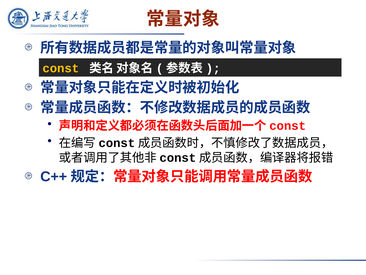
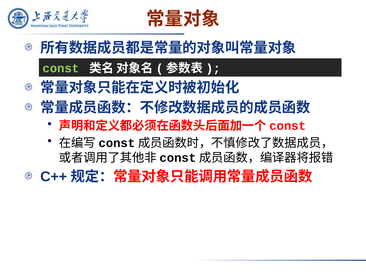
const colour: yellow -> light green
